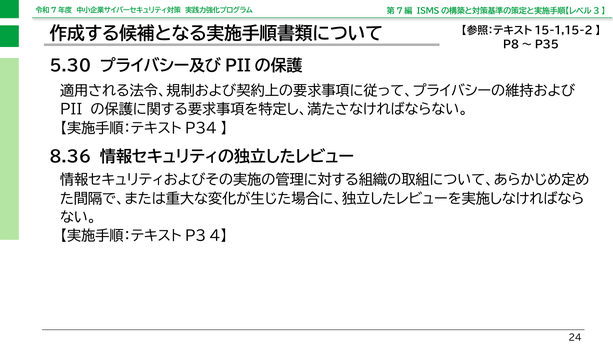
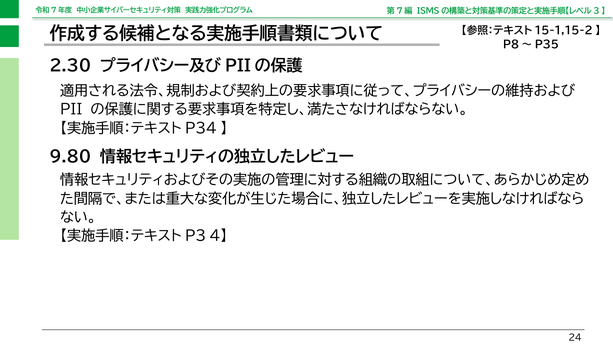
5.30: 5.30 -> 2.30
8.36: 8.36 -> 9.80
